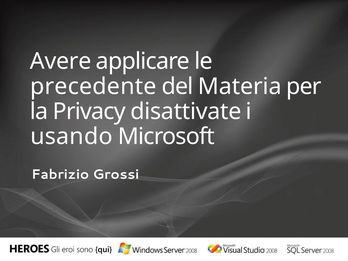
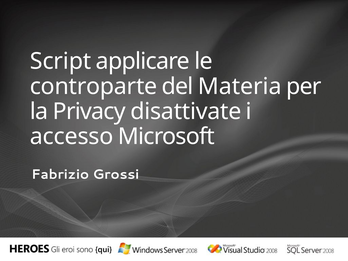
Avere: Avere -> Script
precedente: precedente -> controparte
usando: usando -> accesso
